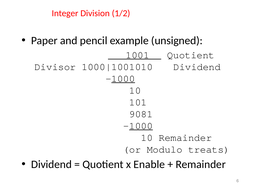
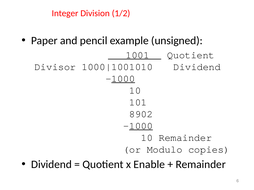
9081: 9081 -> 8902
treats: treats -> copies
